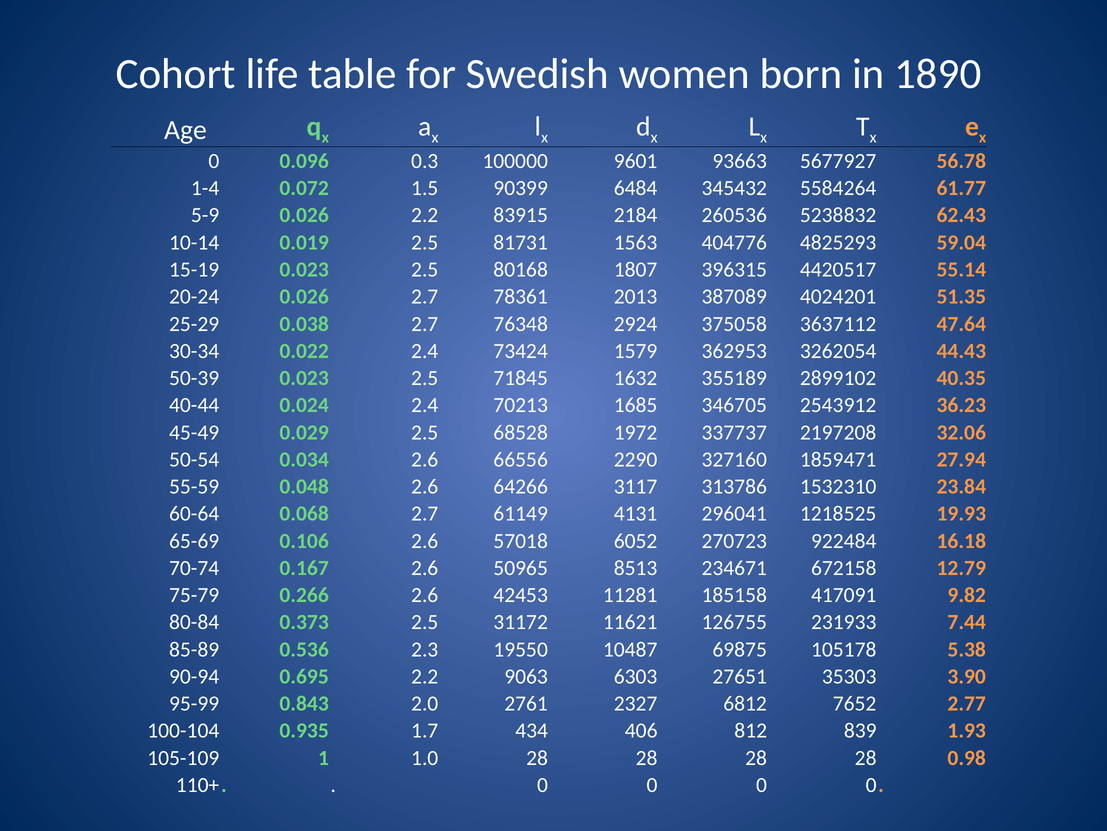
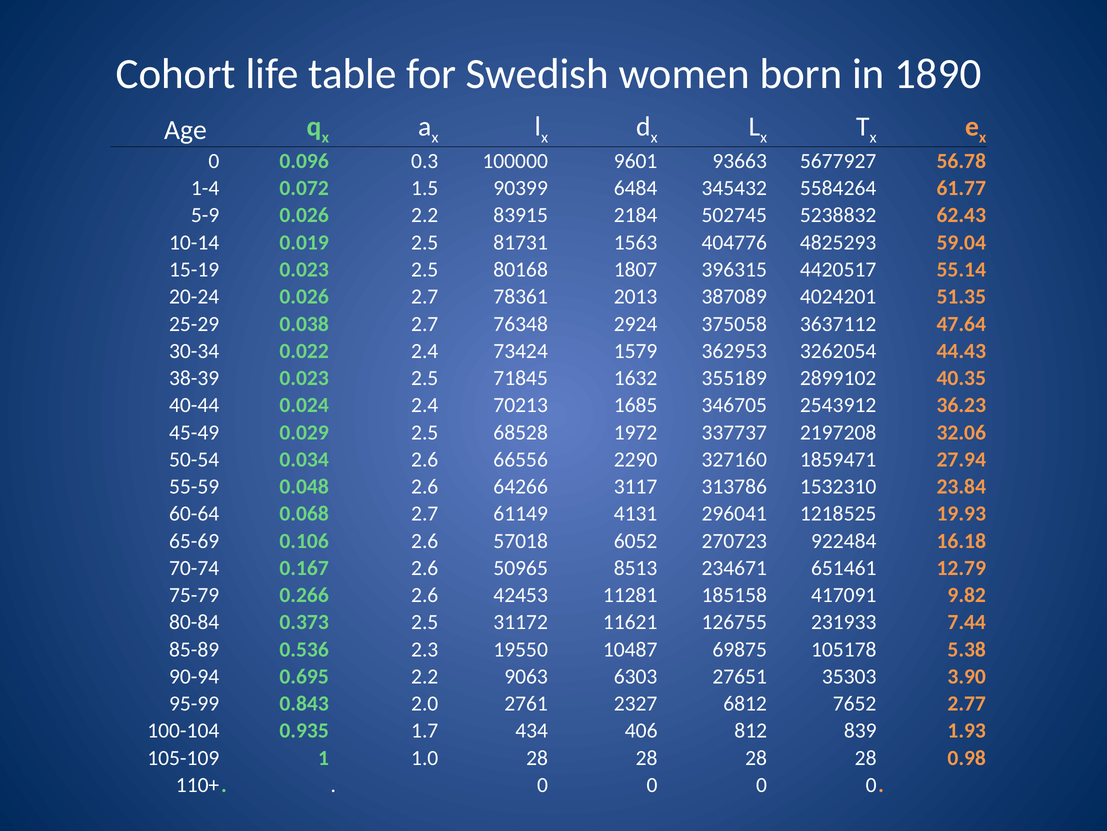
260536: 260536 -> 502745
50-39: 50-39 -> 38-39
672158: 672158 -> 651461
